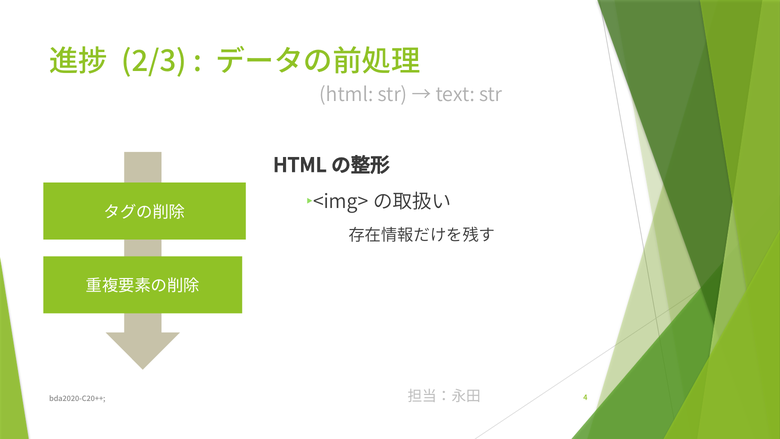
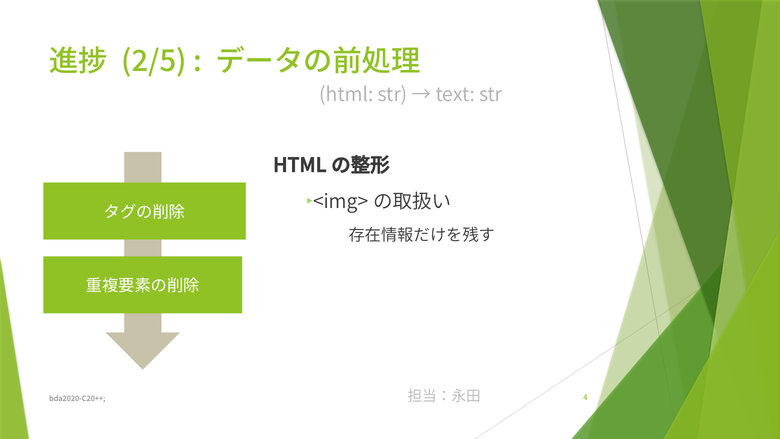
2/3: 2/3 -> 2/5
